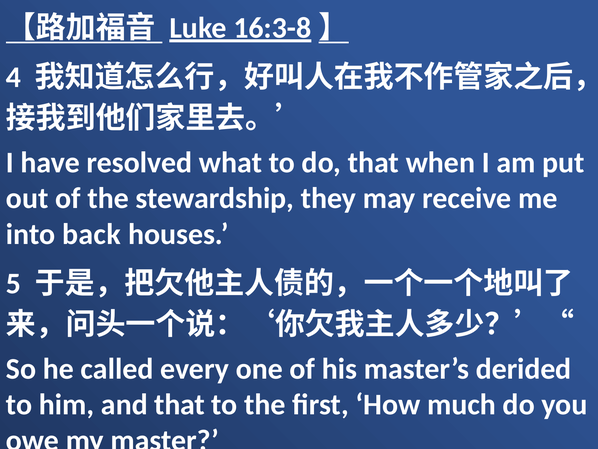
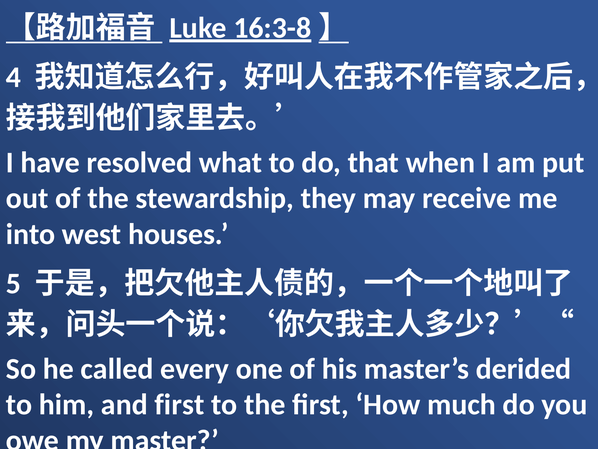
back: back -> west
and that: that -> first
